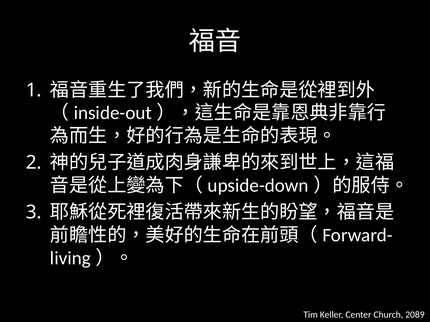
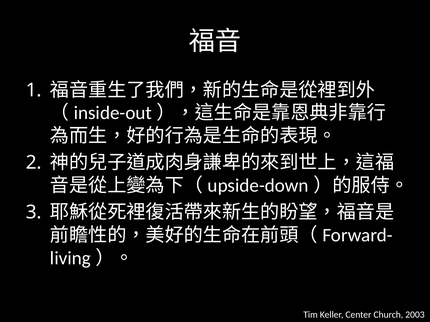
2089: 2089 -> 2003
